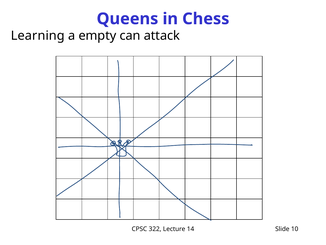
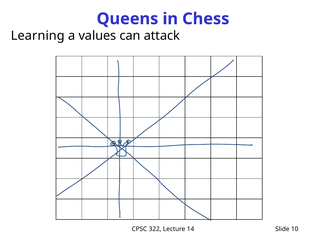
empty: empty -> values
